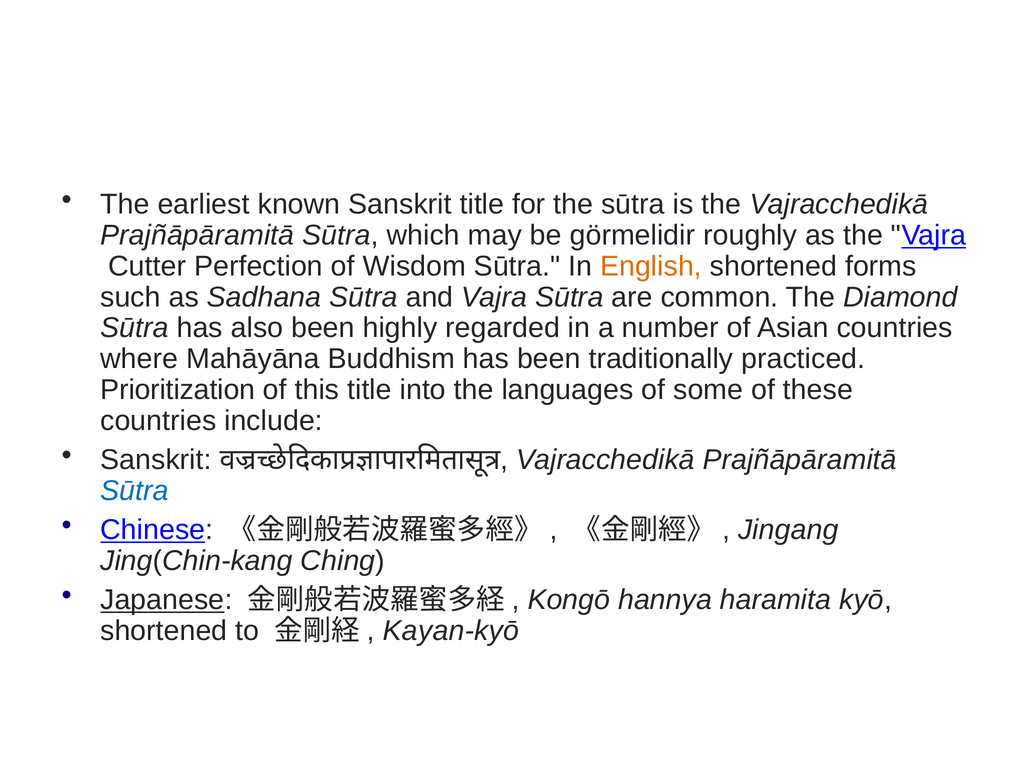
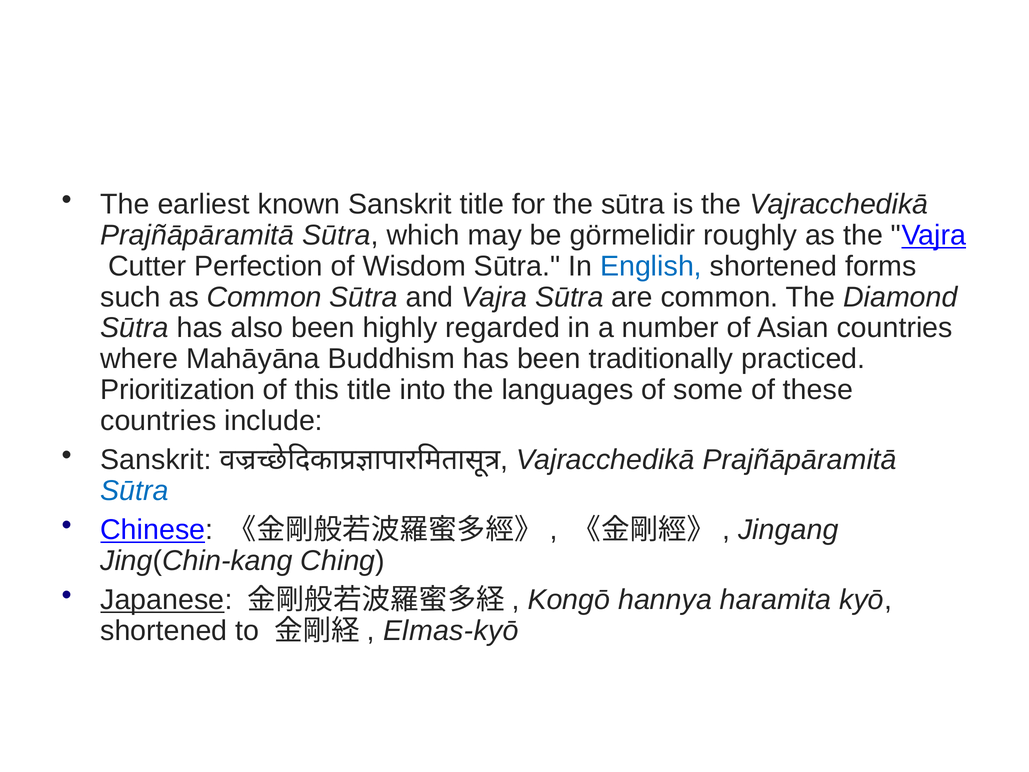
English colour: orange -> blue
as Sadhana: Sadhana -> Common
Kayan-kyō: Kayan-kyō -> Elmas-kyō
